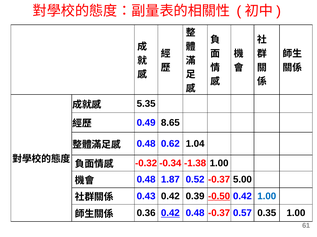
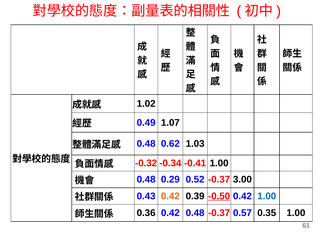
5.35: 5.35 -> 1.02
8.65: 8.65 -> 1.07
1.04: 1.04 -> 1.03
-1.38: -1.38 -> -0.41
1.87: 1.87 -> 0.29
5.00: 5.00 -> 3.00
0.42 at (170, 197) colour: black -> orange
0.42 at (170, 214) underline: present -> none
